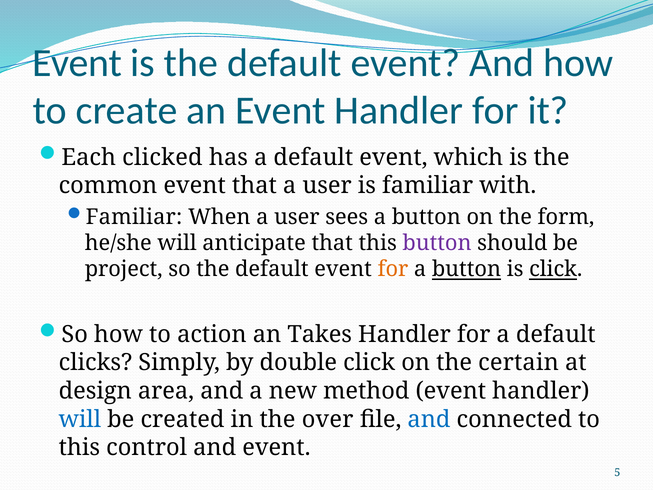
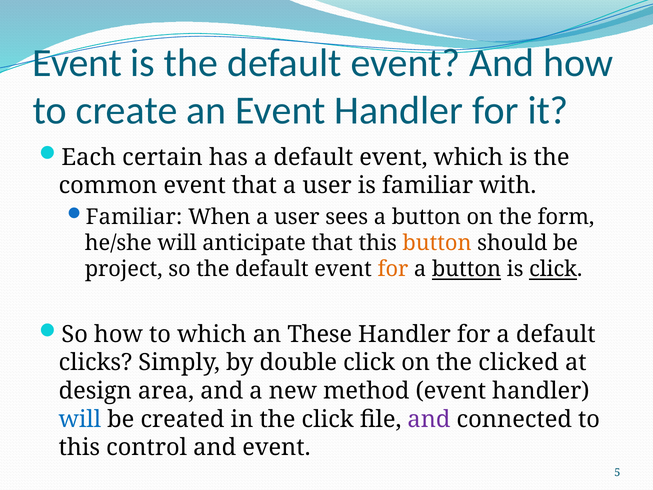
clicked: clicked -> certain
button at (437, 243) colour: purple -> orange
to action: action -> which
Takes: Takes -> These
certain: certain -> clicked
the over: over -> click
and at (429, 419) colour: blue -> purple
